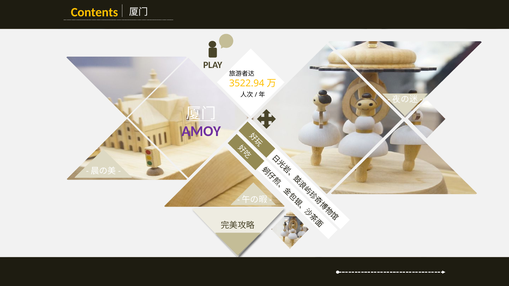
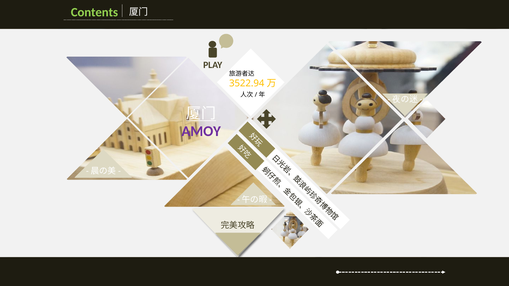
Contents colour: yellow -> light green
